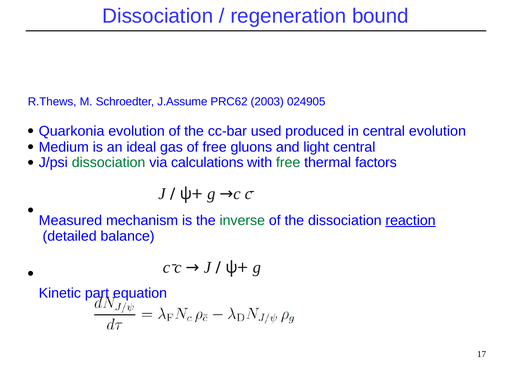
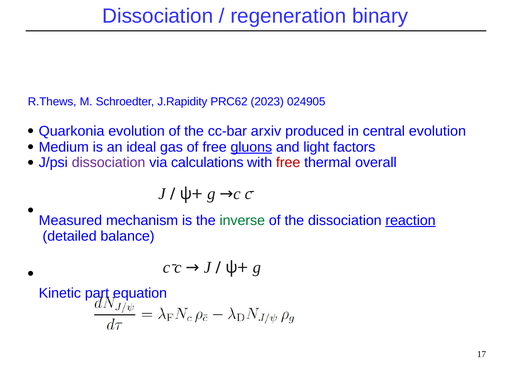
bound: bound -> binary
J.Assume: J.Assume -> J.Rapidity
2003: 2003 -> 2023
used: used -> arxiv
gluons underline: none -> present
light central: central -> factors
dissociation at (109, 163) colour: green -> purple
free at (288, 163) colour: green -> red
factors: factors -> overall
